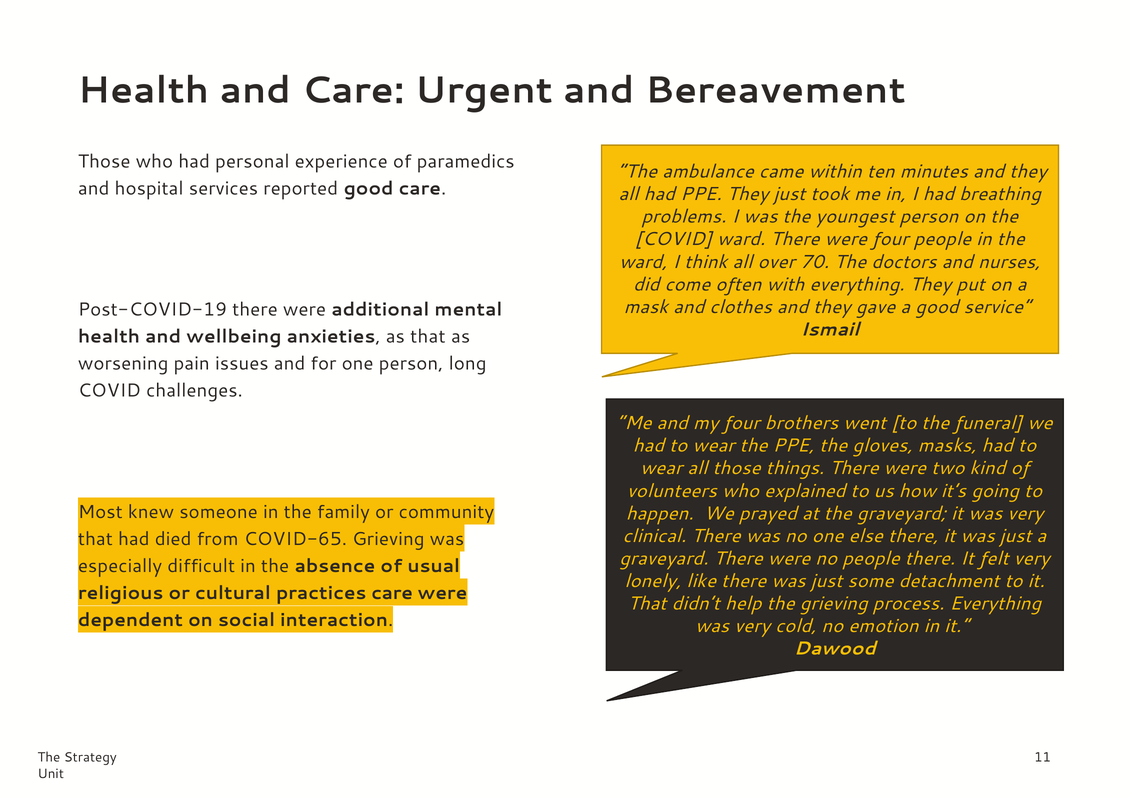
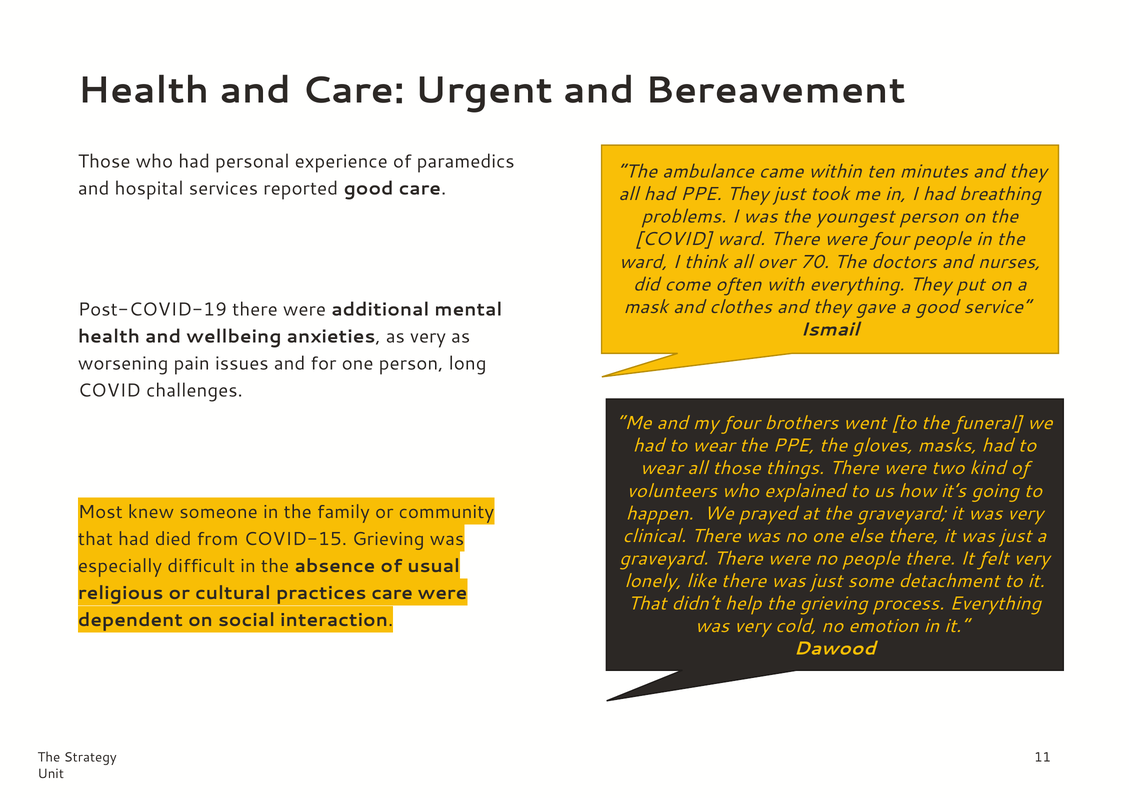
as that: that -> very
COVID-65: COVID-65 -> COVID-15
